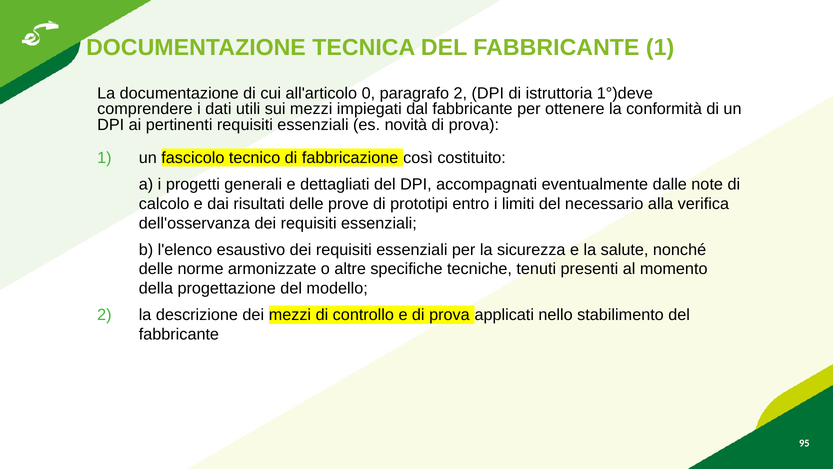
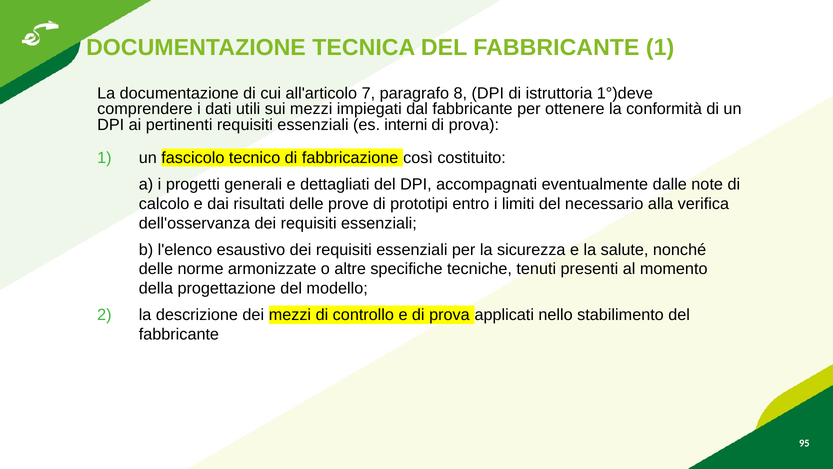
0: 0 -> 7
paragrafo 2: 2 -> 8
novità: novità -> interni
